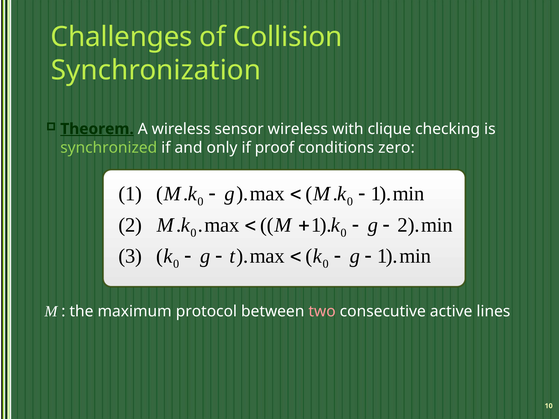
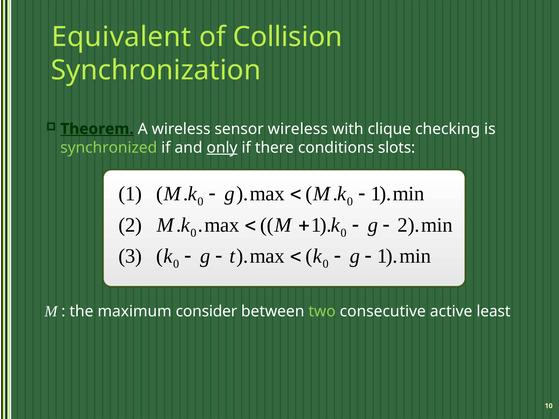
Challenges: Challenges -> Equivalent
only underline: none -> present
proof: proof -> there
zero: zero -> slots
protocol: protocol -> consider
two colour: pink -> light green
lines: lines -> least
